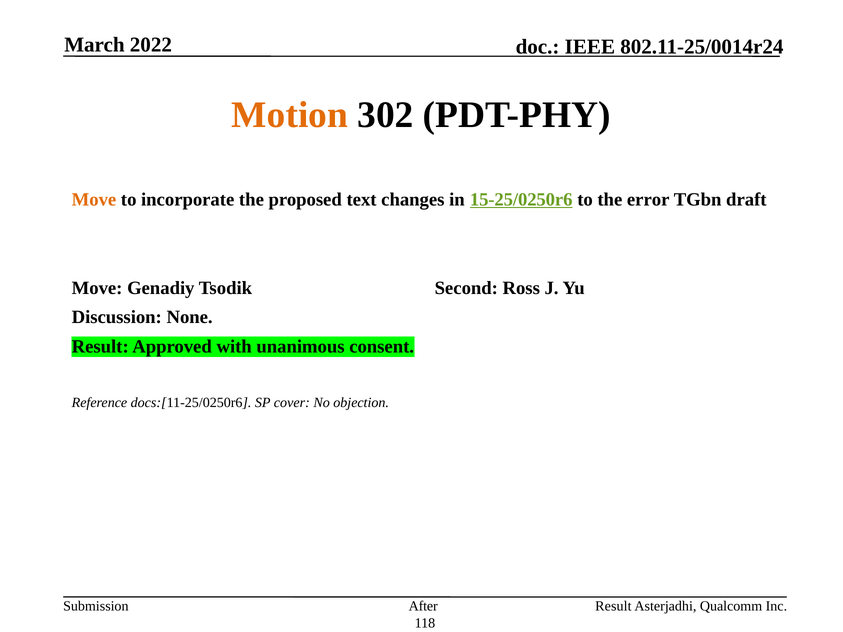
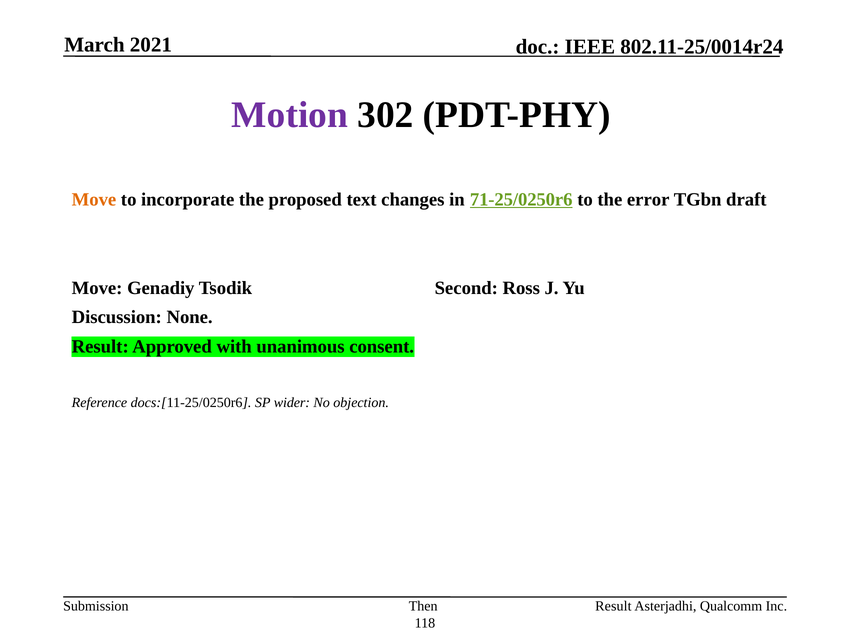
2022: 2022 -> 2021
Motion colour: orange -> purple
15-25/0250r6: 15-25/0250r6 -> 71-25/0250r6
cover: cover -> wider
After: After -> Then
